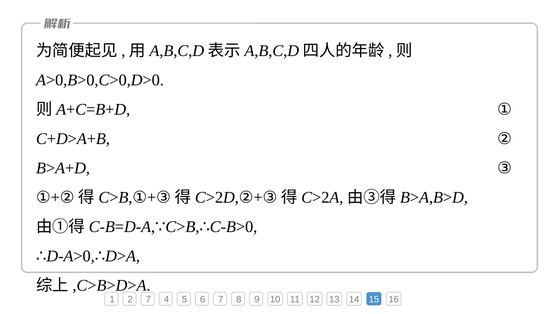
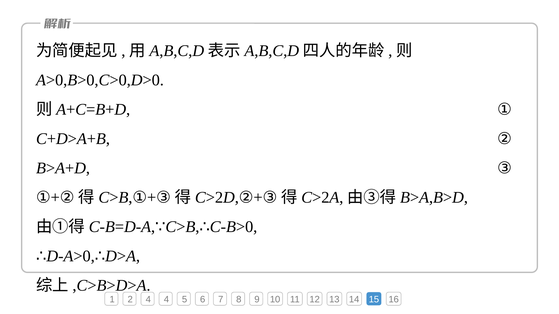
2 7: 7 -> 4
